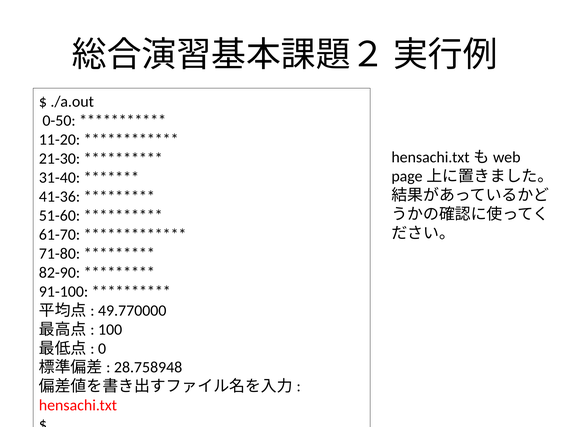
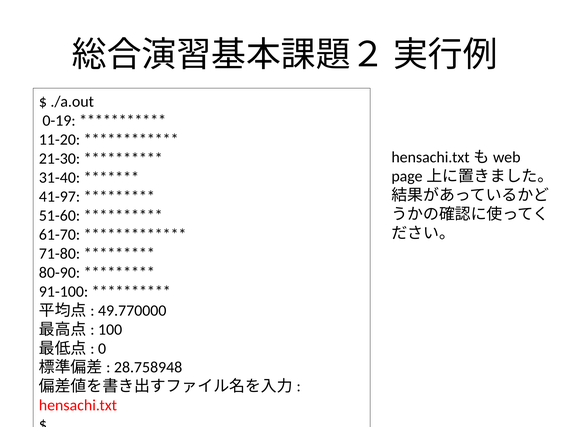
0-50: 0-50 -> 0-19
41-36: 41-36 -> 41-97
82-90: 82-90 -> 80-90
